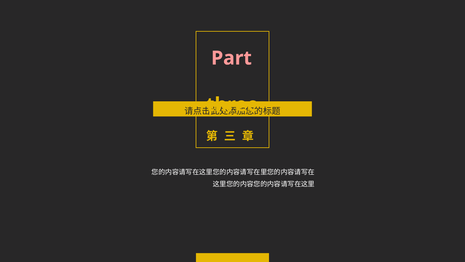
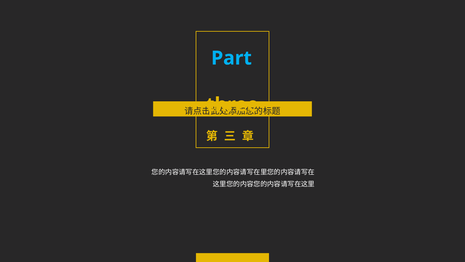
Part colour: pink -> light blue
